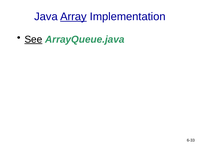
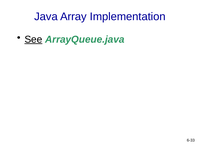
Array underline: present -> none
